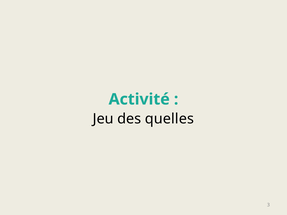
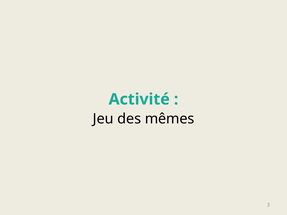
quelles: quelles -> mêmes
